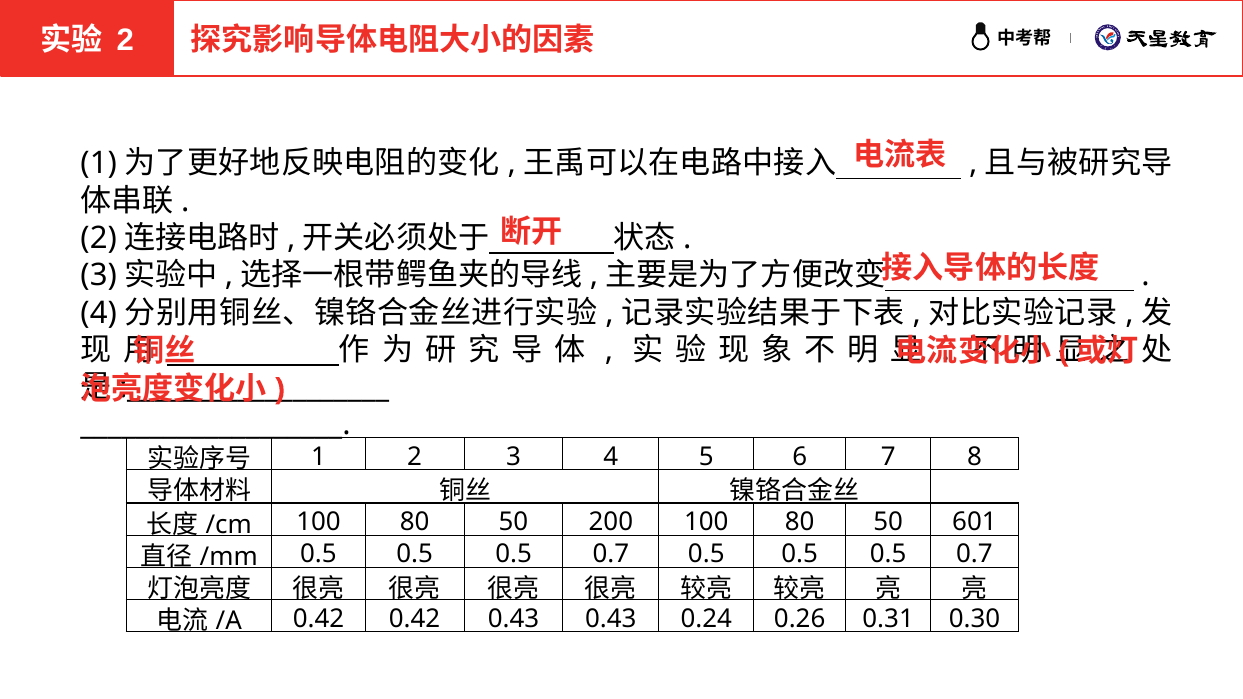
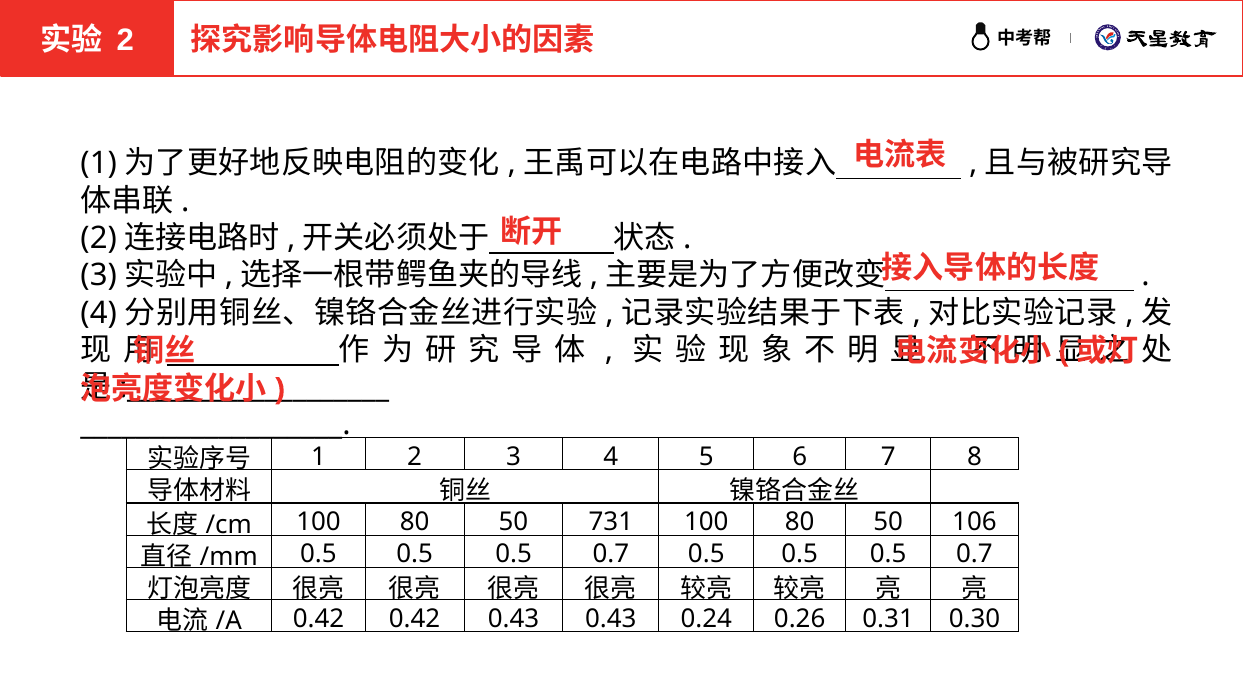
200: 200 -> 731
601: 601 -> 106
